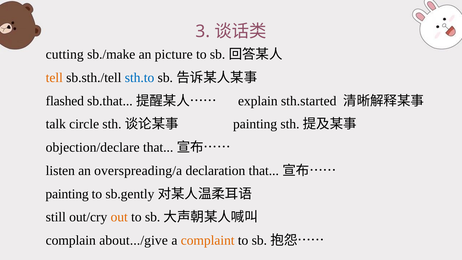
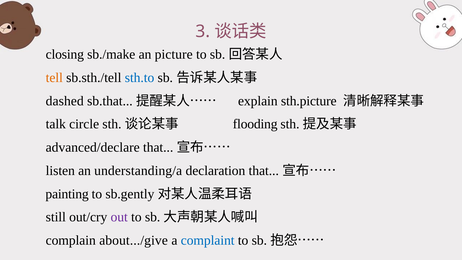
cutting: cutting -> closing
flashed: flashed -> dashed
sth.started: sth.started -> sth.picture
painting at (255, 124): painting -> flooding
objection/declare: objection/declare -> advanced/declare
overspreading/a: overspreading/a -> understanding/a
out colour: orange -> purple
complaint colour: orange -> blue
